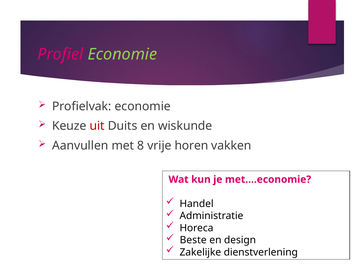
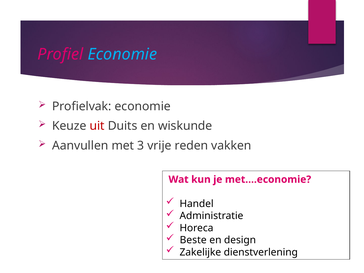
Economie at (122, 54) colour: light green -> light blue
8: 8 -> 3
horen: horen -> reden
